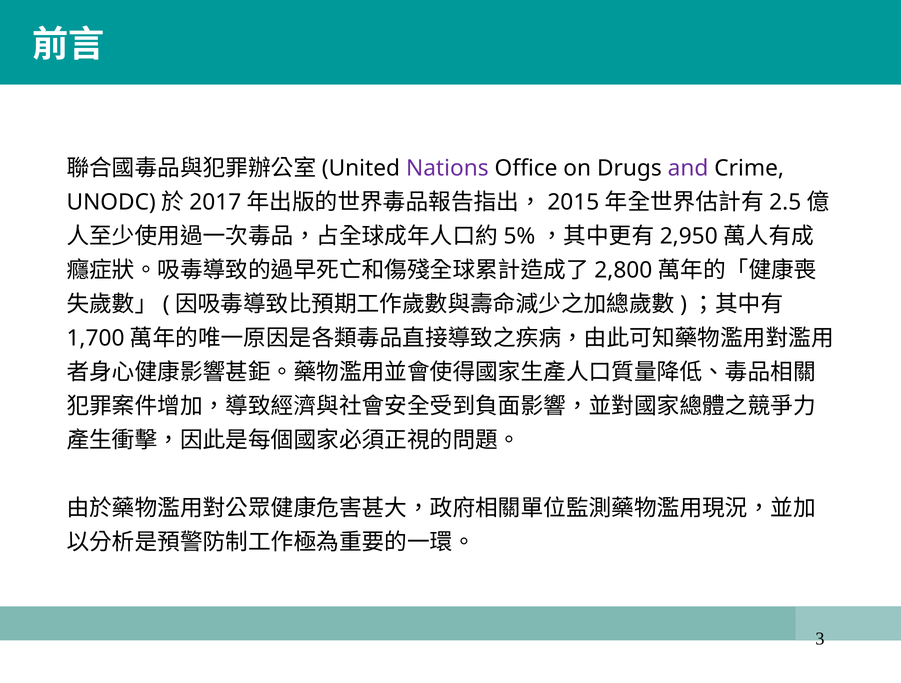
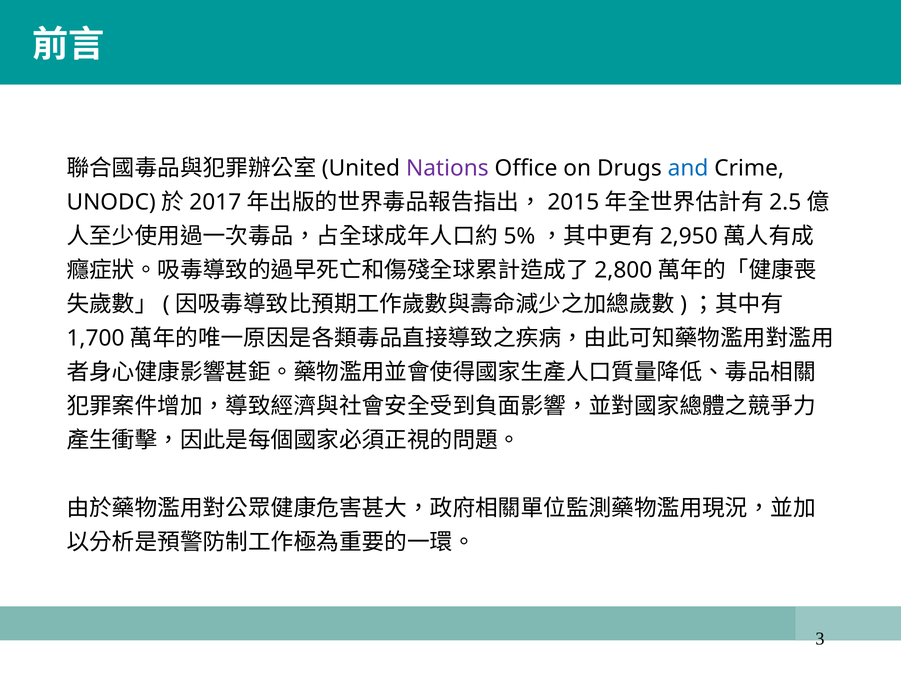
and colour: purple -> blue
